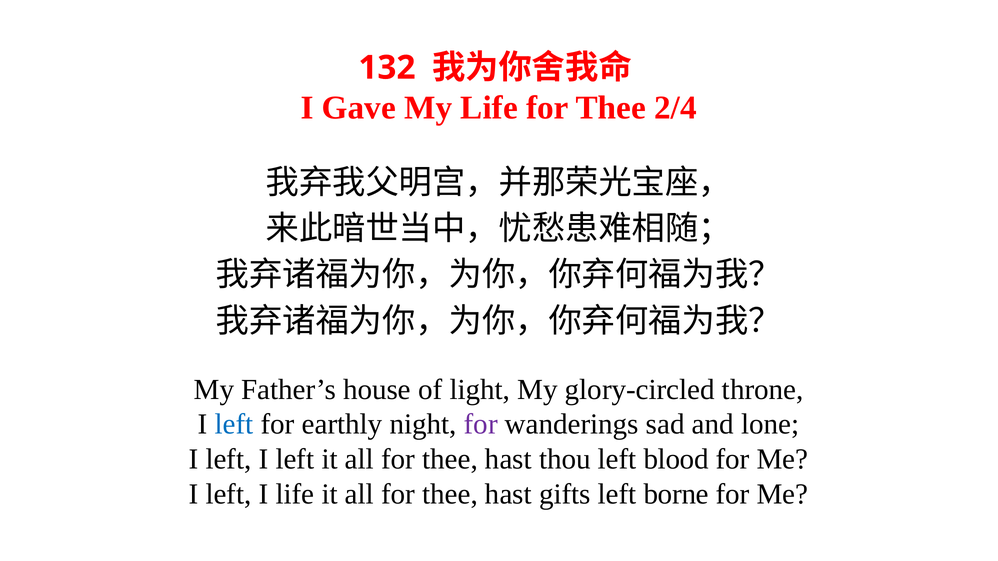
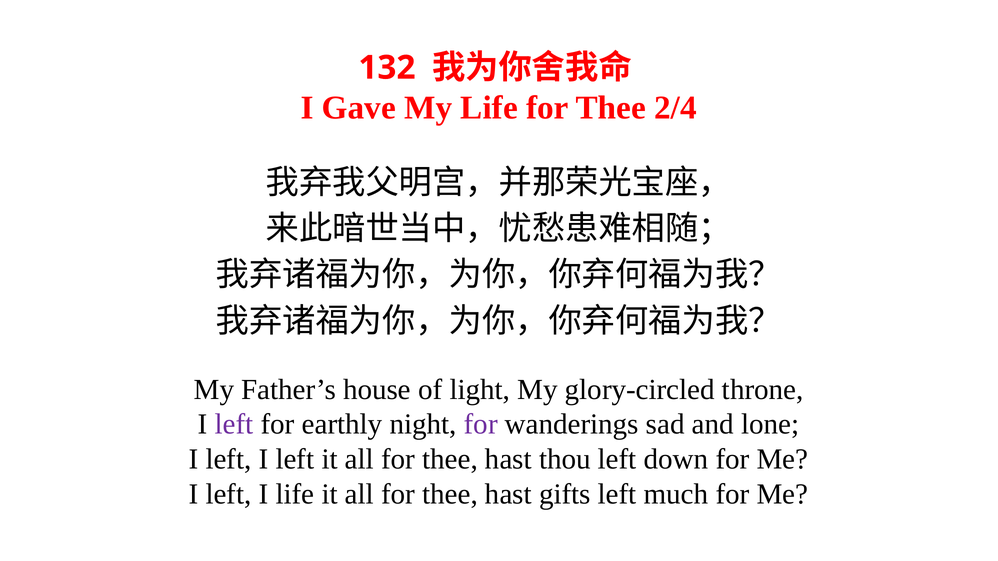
left at (234, 425) colour: blue -> purple
blood: blood -> down
borne: borne -> much
